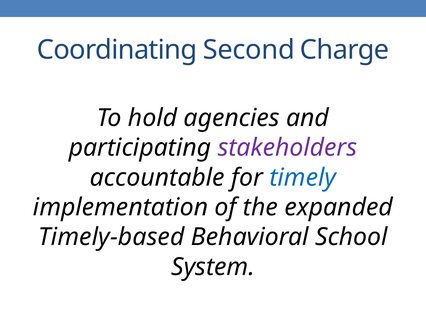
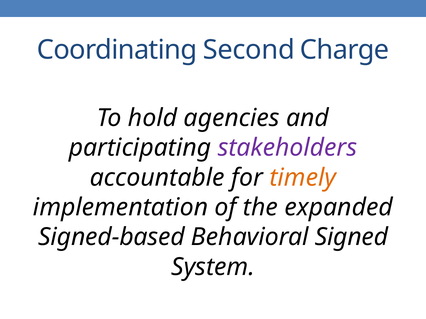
timely colour: blue -> orange
Timely-based: Timely-based -> Signed-based
School: School -> Signed
